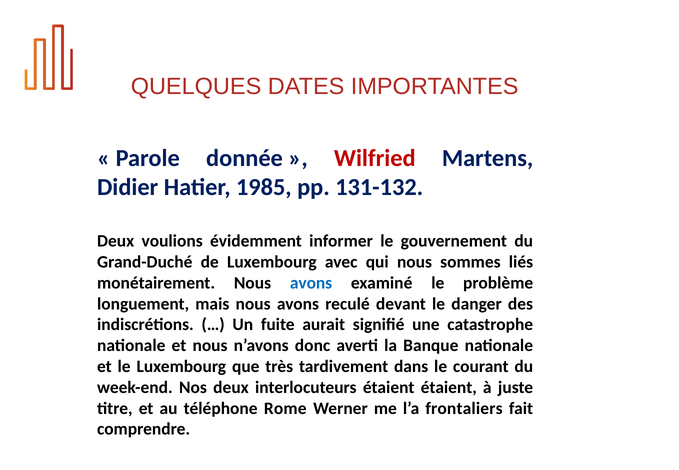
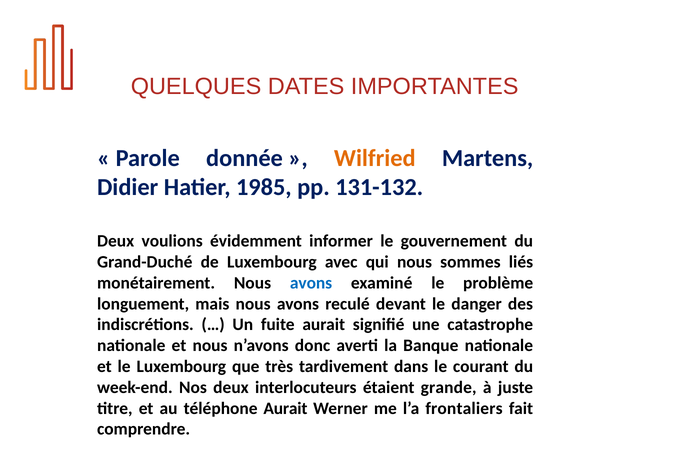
Wilfried colour: red -> orange
étaient étaient: étaient -> grande
téléphone Rome: Rome -> Aurait
